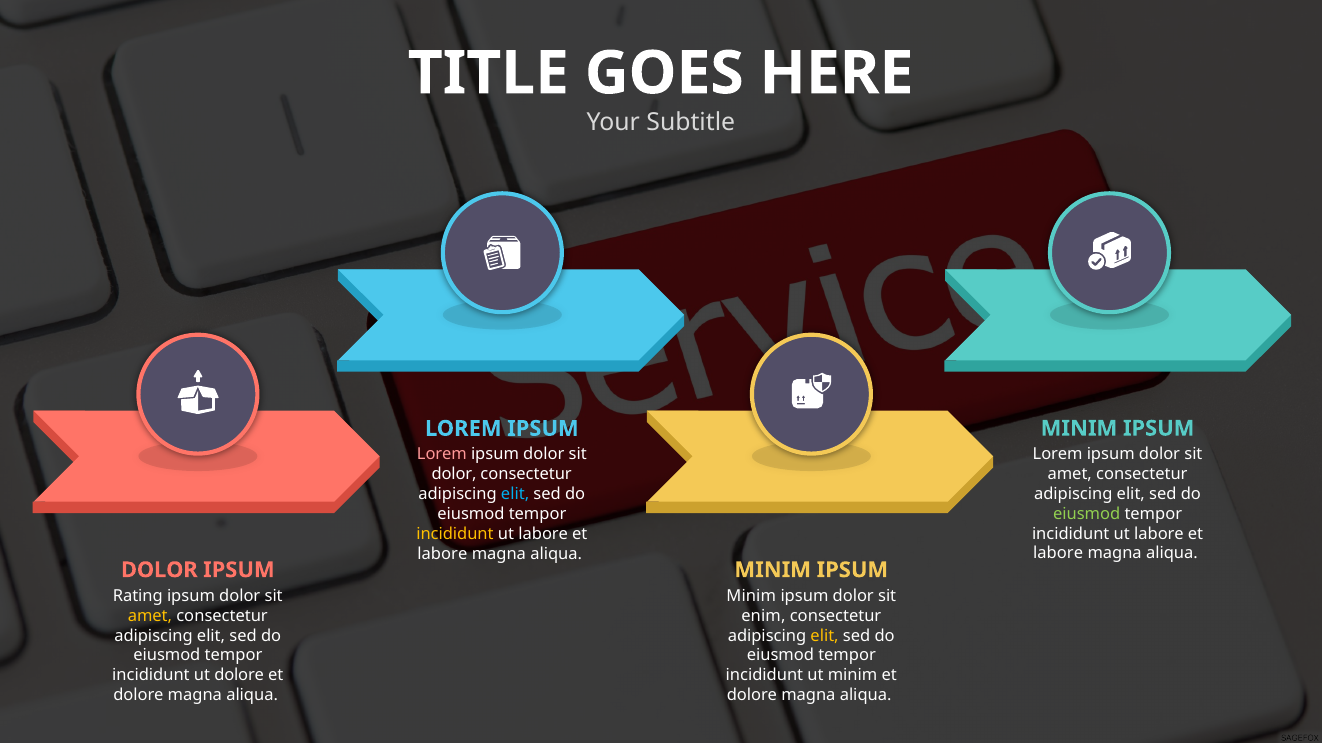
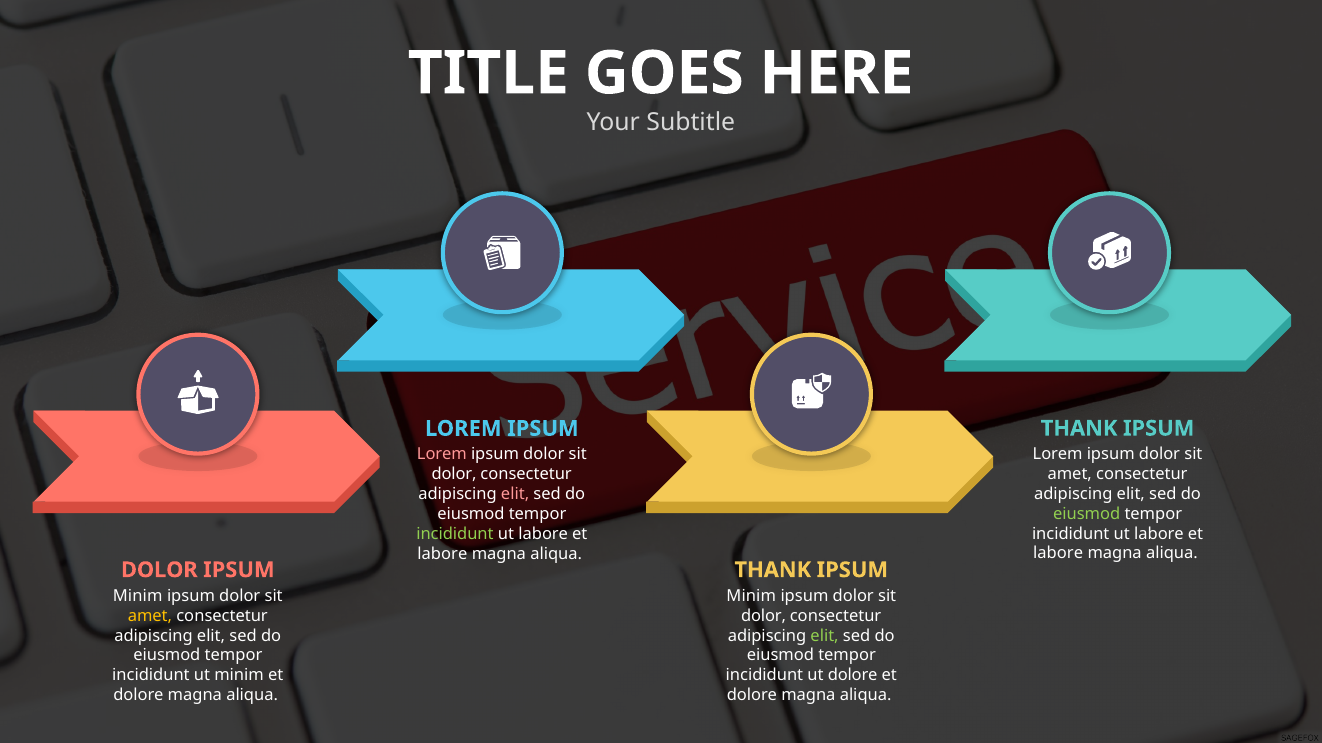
MINIM at (1079, 429): MINIM -> THANK
elit at (515, 495) colour: light blue -> pink
incididunt at (455, 534) colour: yellow -> light green
MINIM at (773, 570): MINIM -> THANK
Rating at (138, 596): Rating -> Minim
enim at (763, 616): enim -> dolor
elit at (825, 636) colour: yellow -> light green
ut dolore: dolore -> minim
ut minim: minim -> dolore
